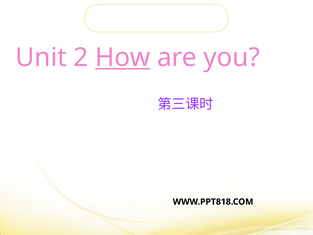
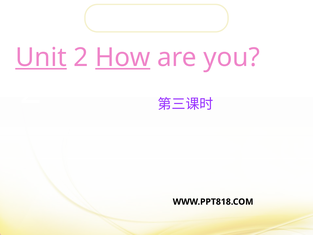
Unit underline: none -> present
